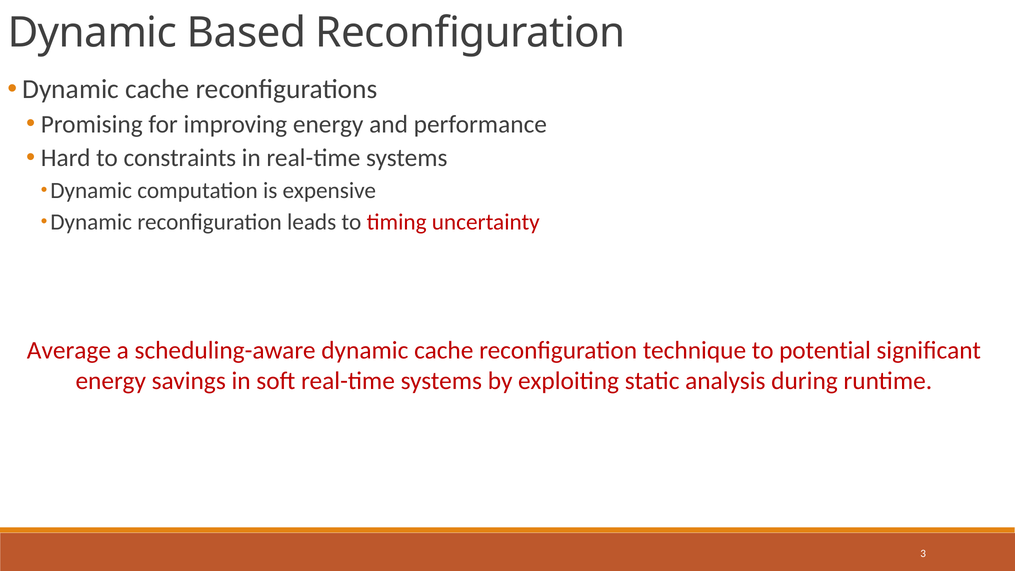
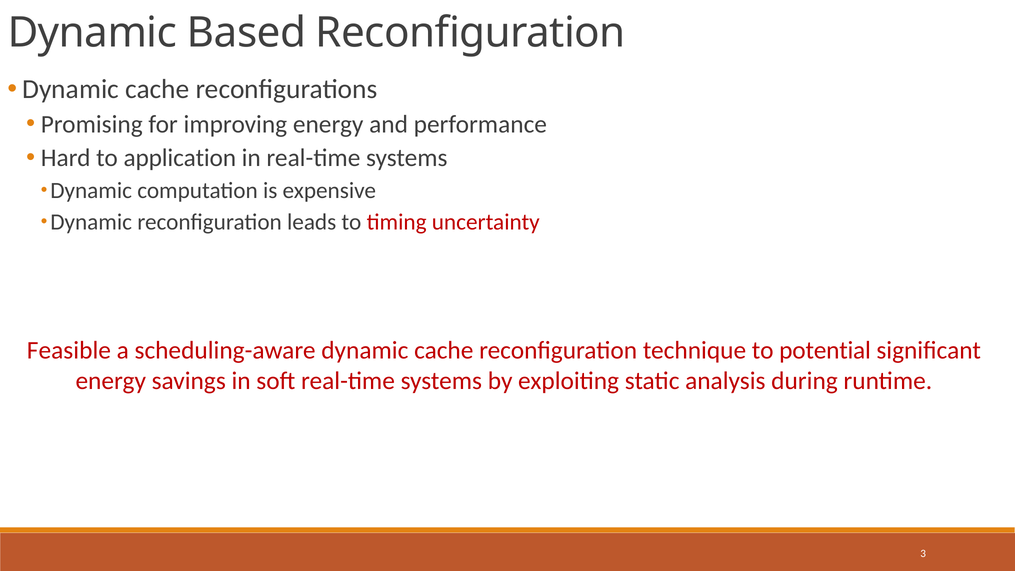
constraints: constraints -> application
Average: Average -> Feasible
